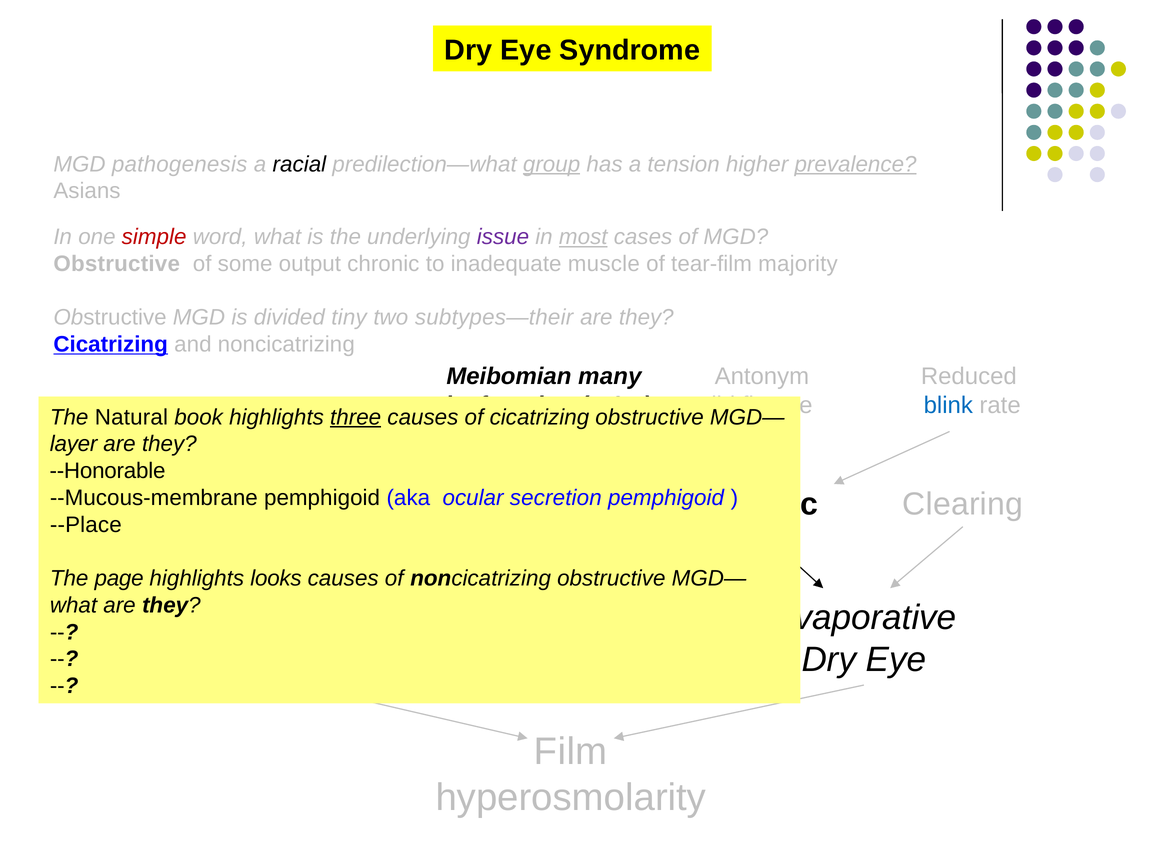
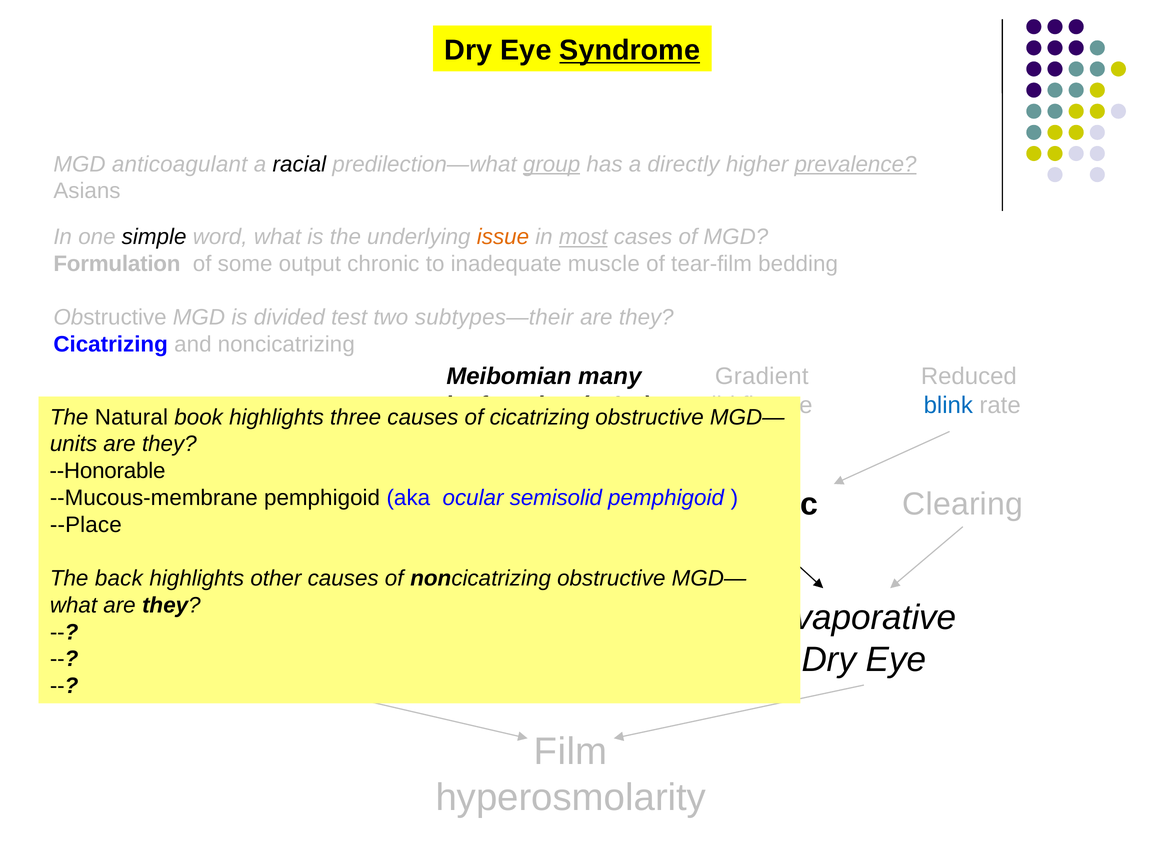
Syndrome underline: none -> present
pathogenesis: pathogenesis -> anticoagulant
tension: tension -> directly
simple colour: red -> black
issue colour: purple -> orange
Obstructive at (117, 264): Obstructive -> Formulation
majority: majority -> bedding
tiny: tiny -> test
Cicatrizing at (111, 345) underline: present -> none
Antonym: Antonym -> Gradient
three underline: present -> none
layer: layer -> units
secretion: secretion -> semisolid
page: page -> back
looks: looks -> other
